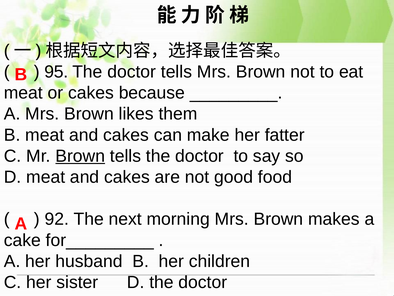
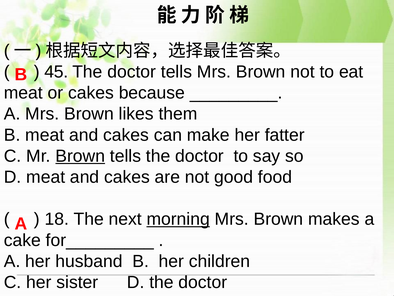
95: 95 -> 45
92: 92 -> 18
morning underline: none -> present
